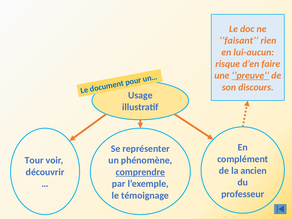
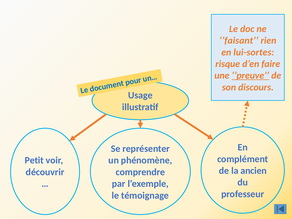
lui-aucun: lui-aucun -> lui-sortes
Tour: Tour -> Petit
comprendre underline: present -> none
